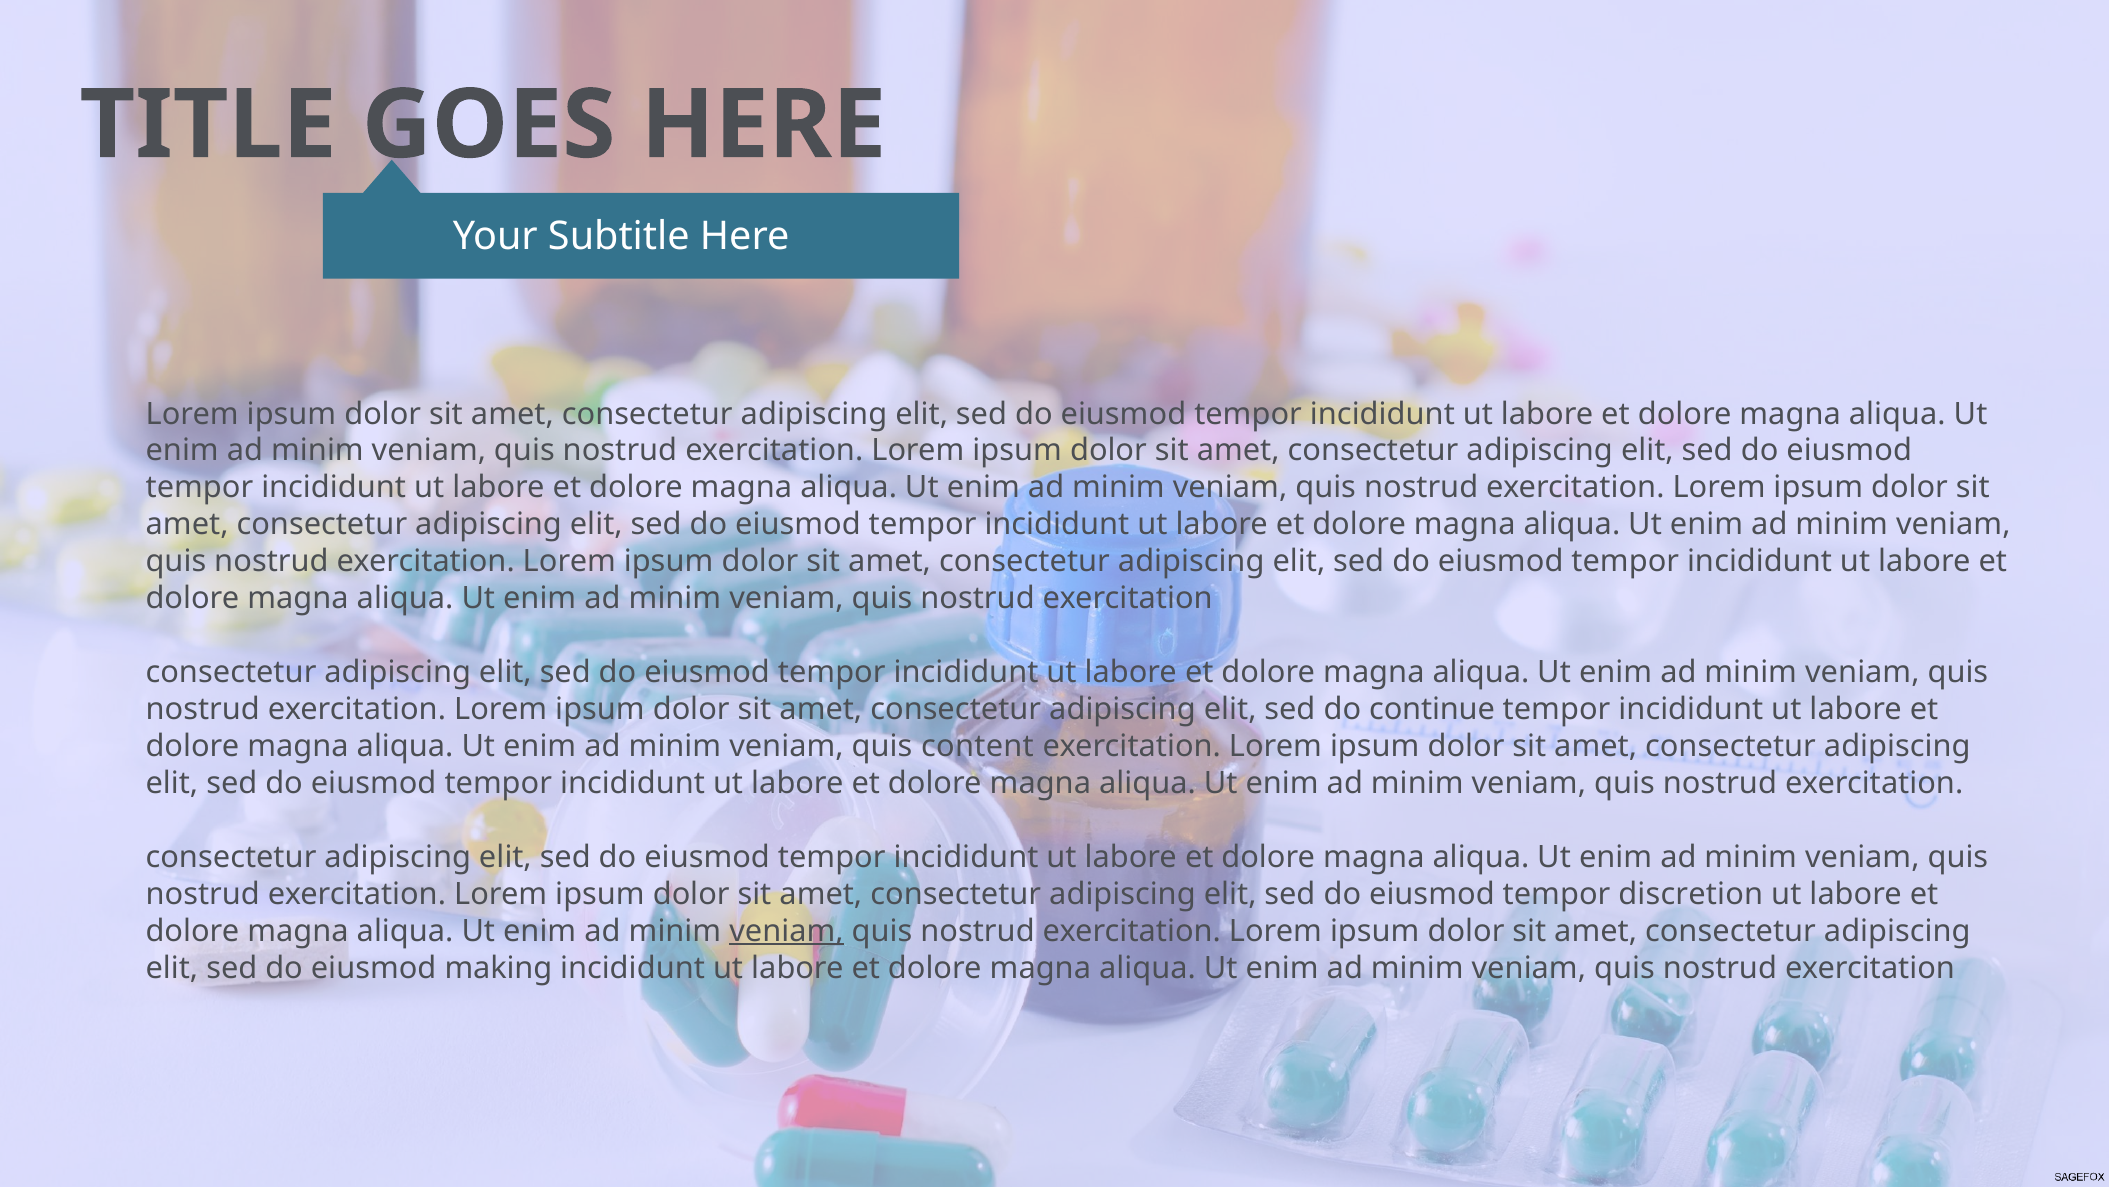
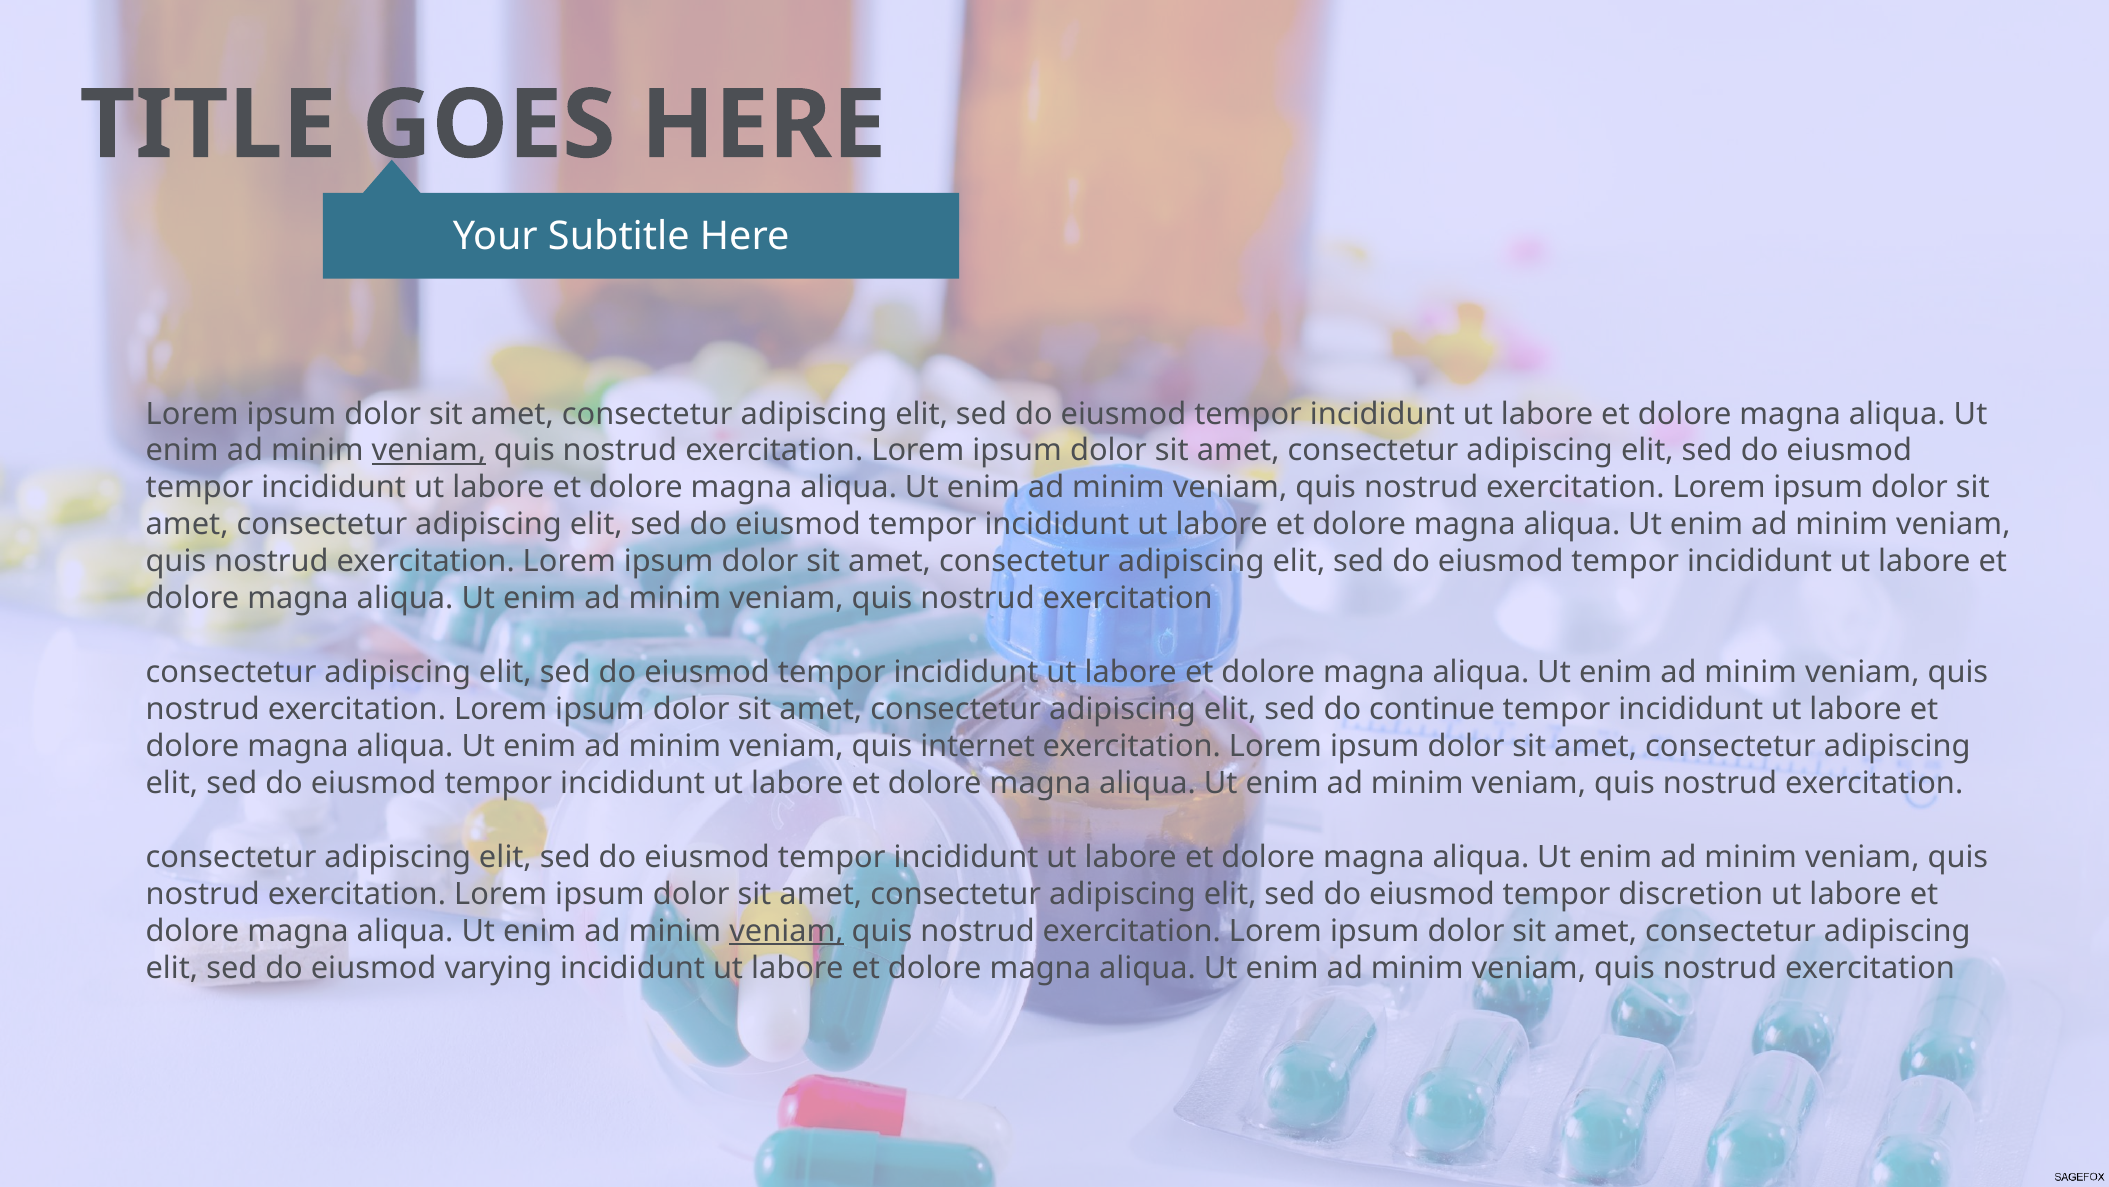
veniam at (429, 451) underline: none -> present
content: content -> internet
making: making -> varying
